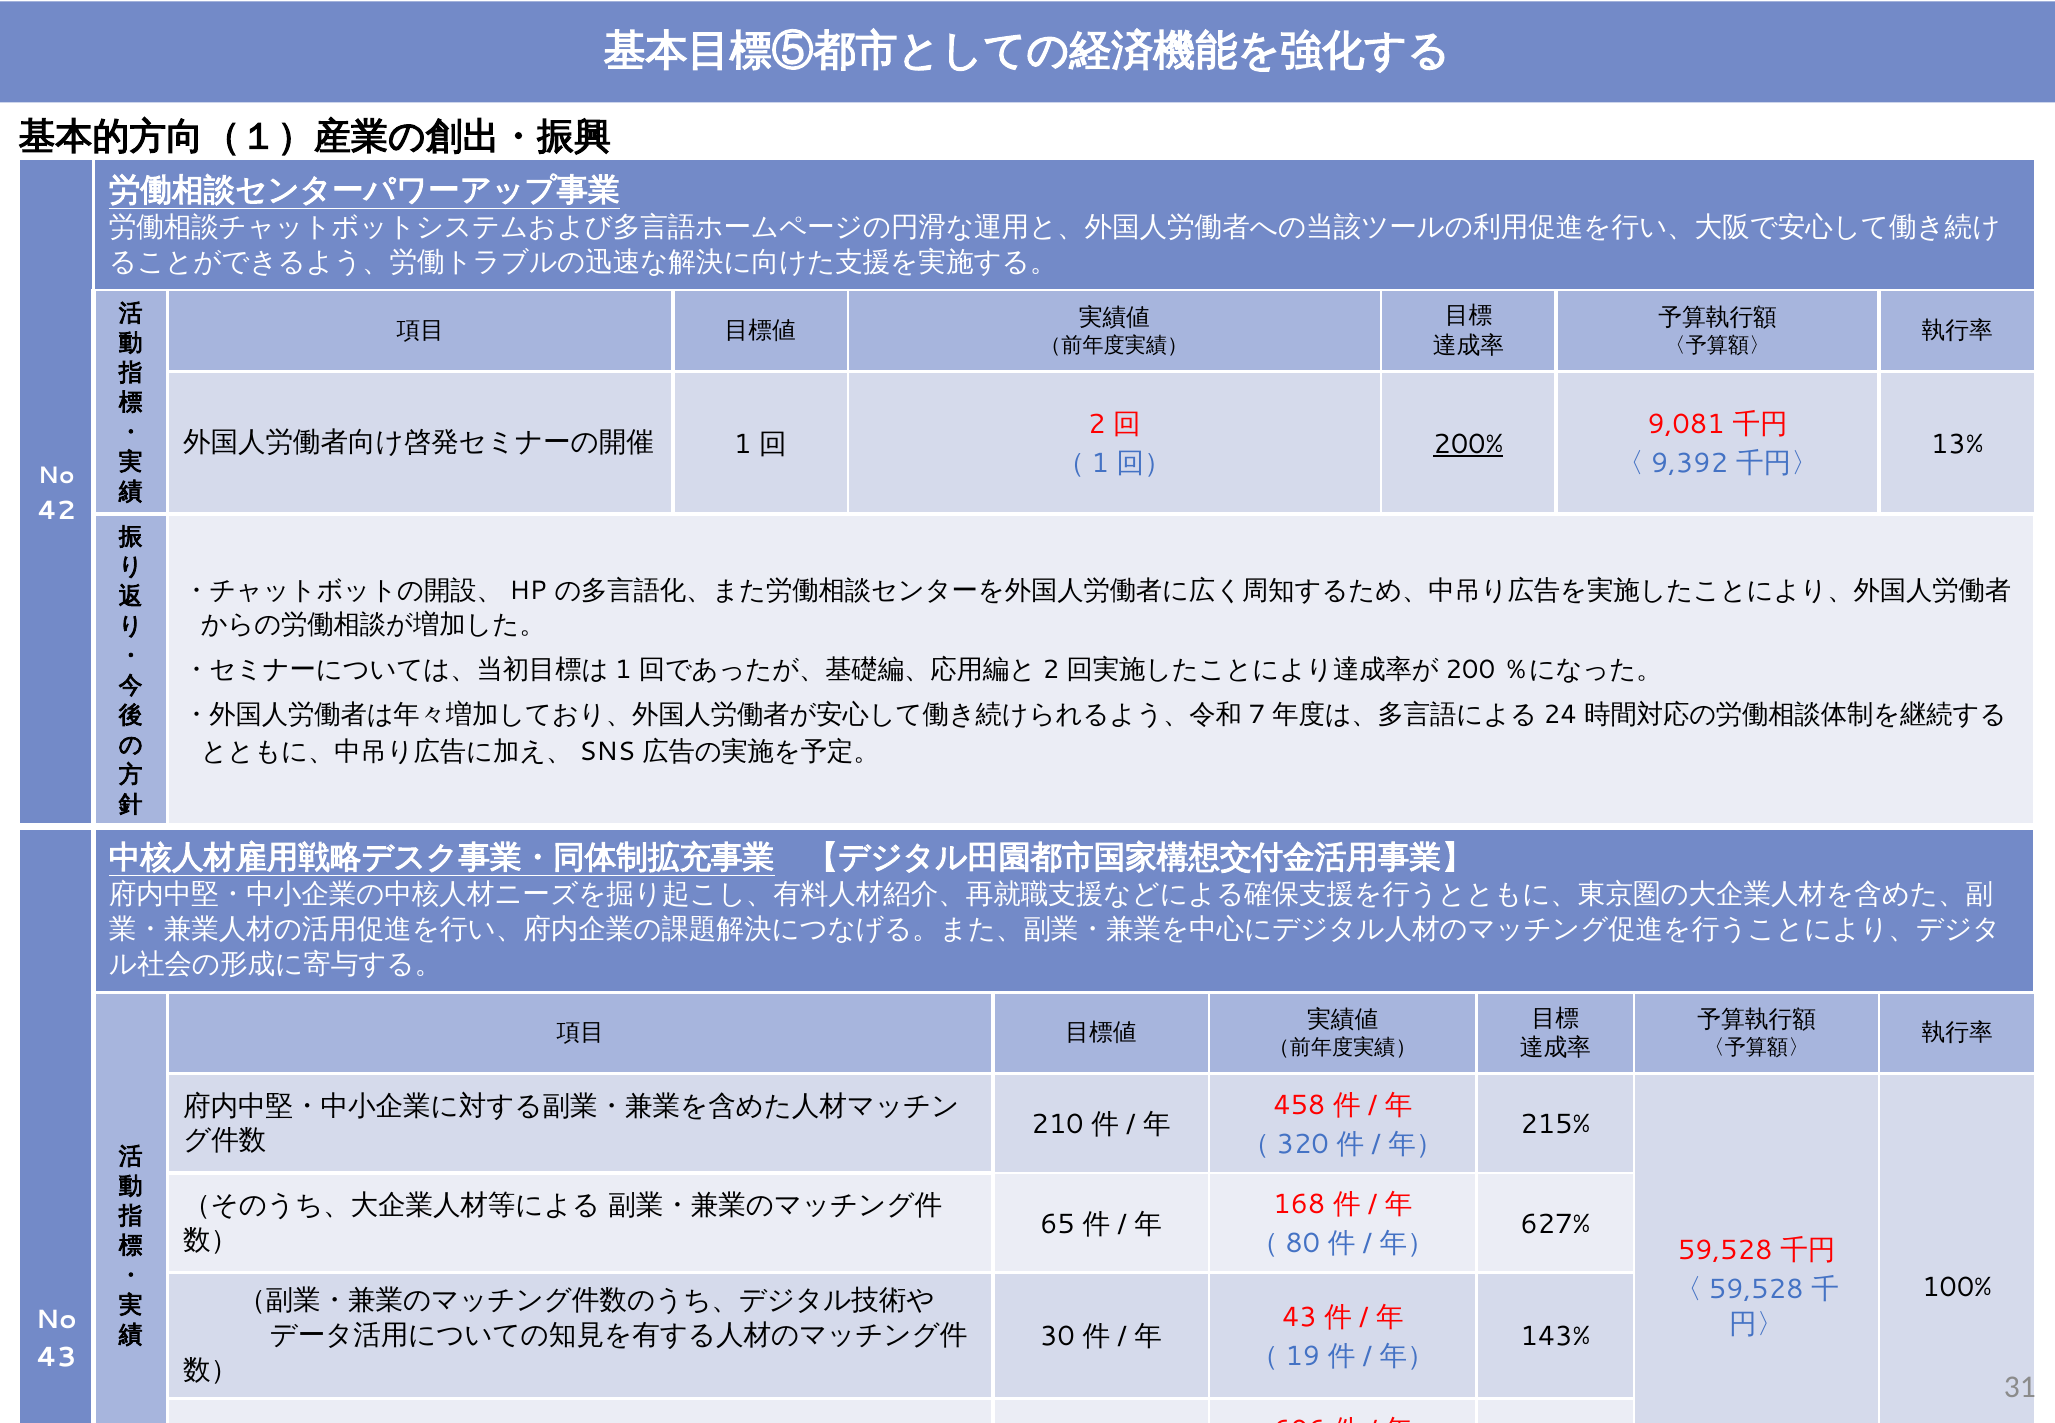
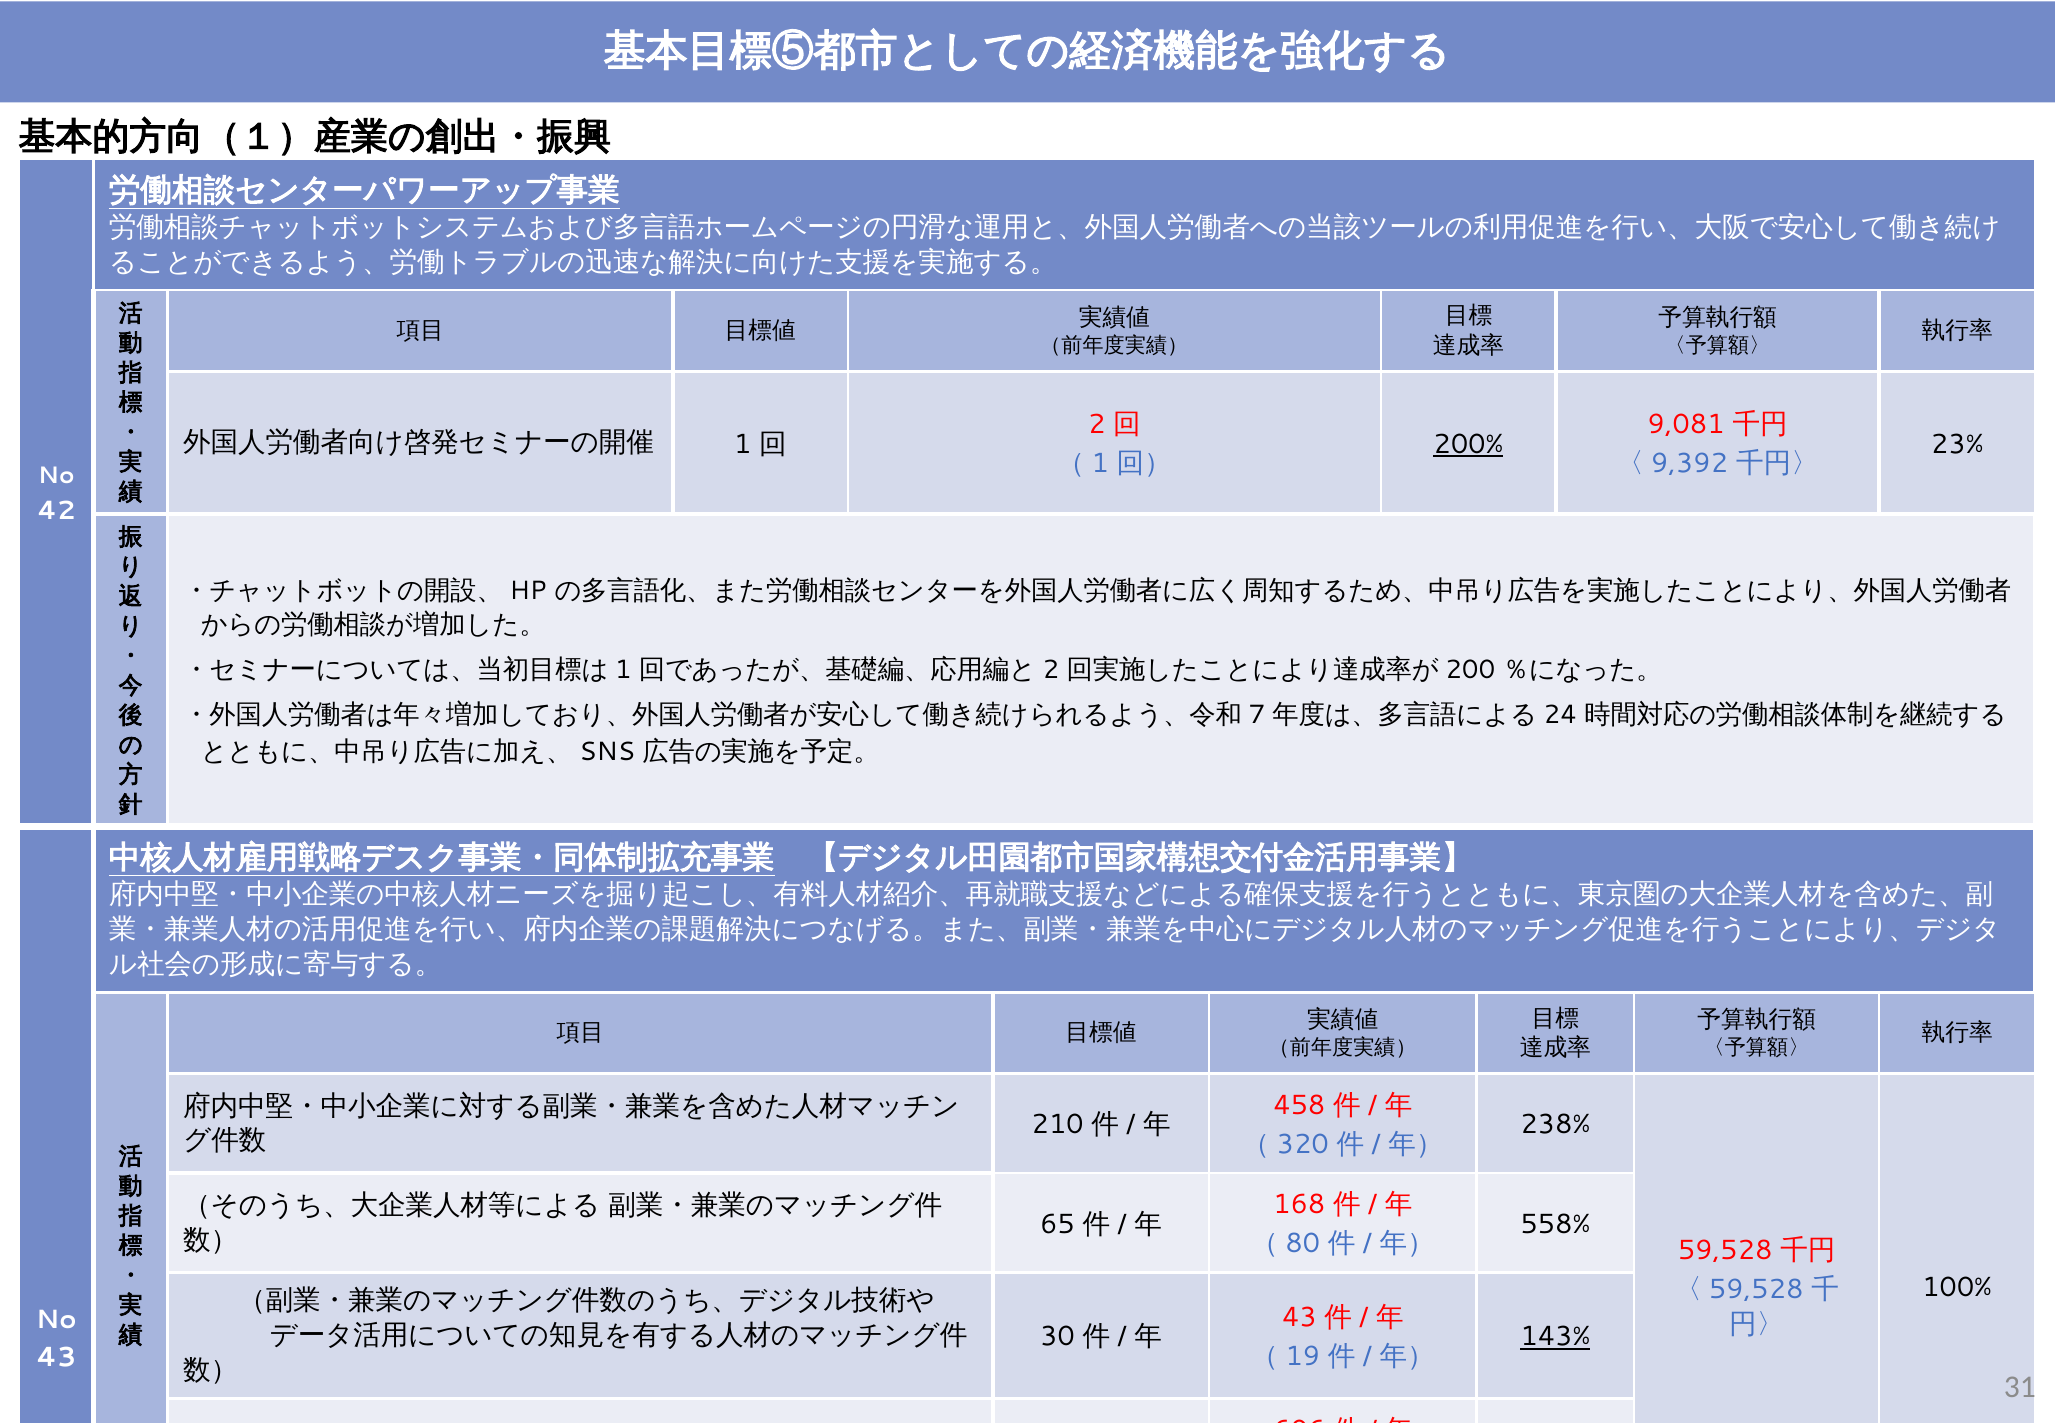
13%: 13% -> 23%
215%: 215% -> 238%
627%: 627% -> 558%
143% underline: none -> present
